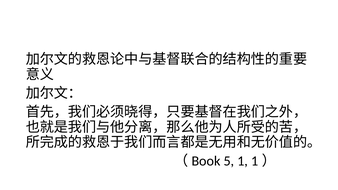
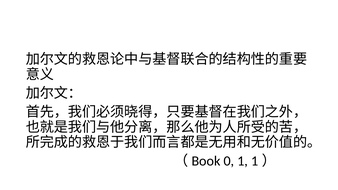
5: 5 -> 0
